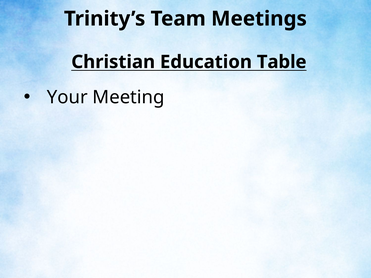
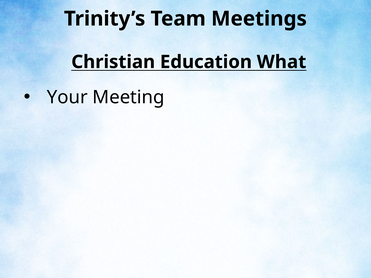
Table: Table -> What
